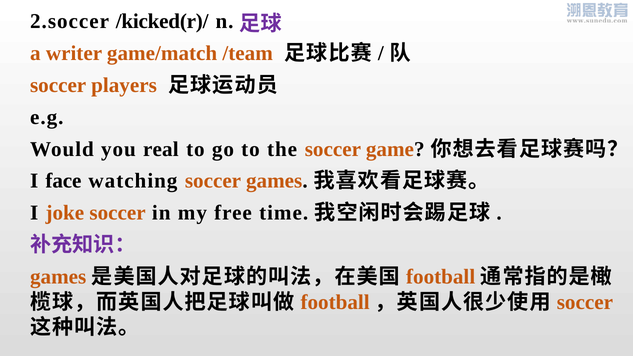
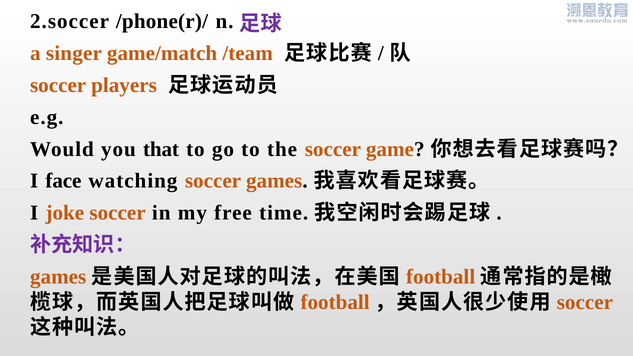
/kicked(r)/: /kicked(r)/ -> /phone(r)/
writer: writer -> singer
real: real -> that
